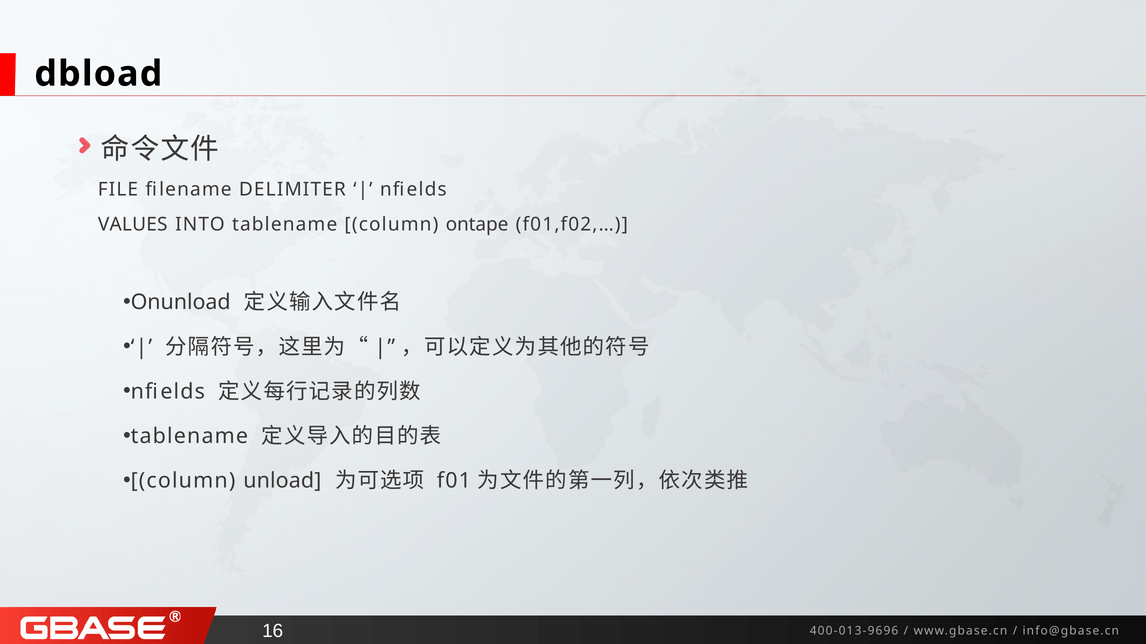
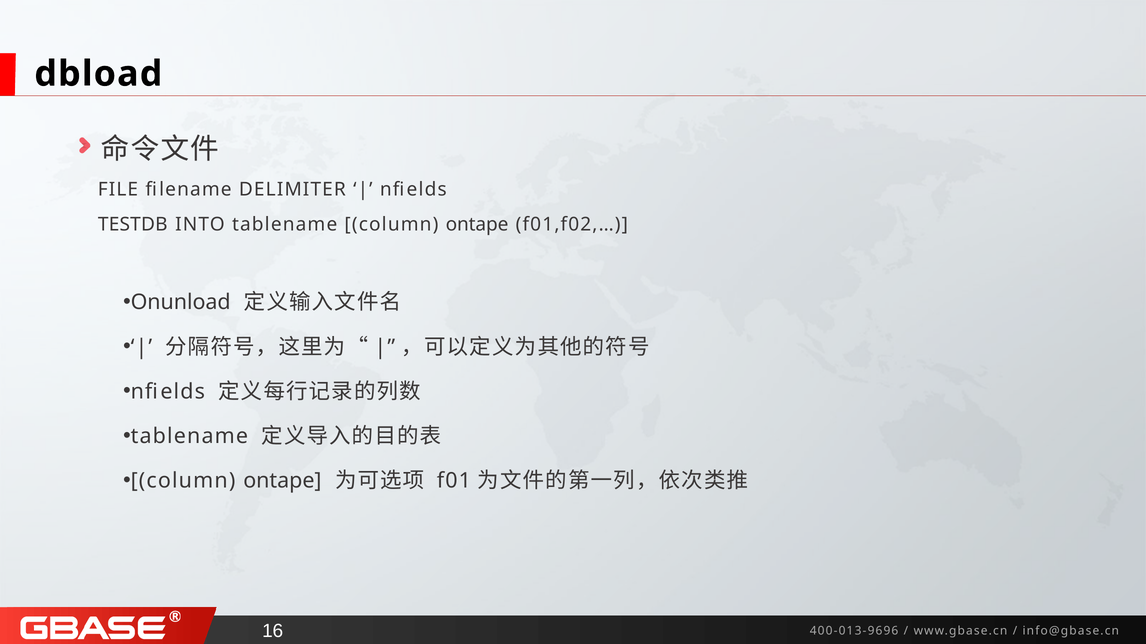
VALUES: VALUES -> TESTDB
unload at (282, 481): unload -> ontape
